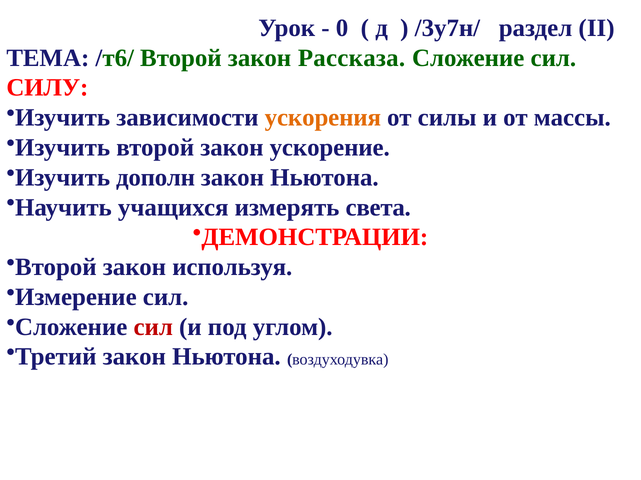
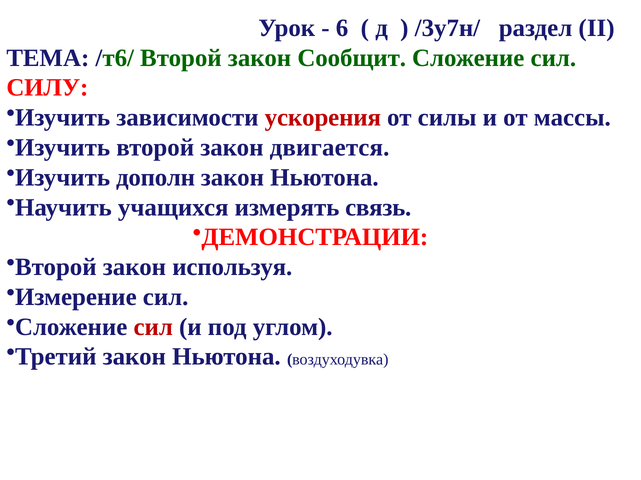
0: 0 -> 6
Рассказа: Рассказа -> Сообщит
ускорения colour: orange -> red
ускорение: ускорение -> двигается
света: света -> связь
